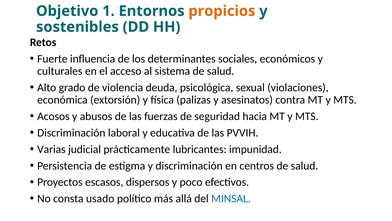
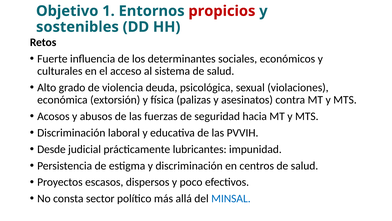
propicios colour: orange -> red
Varias: Varias -> Desde
usado: usado -> sector
